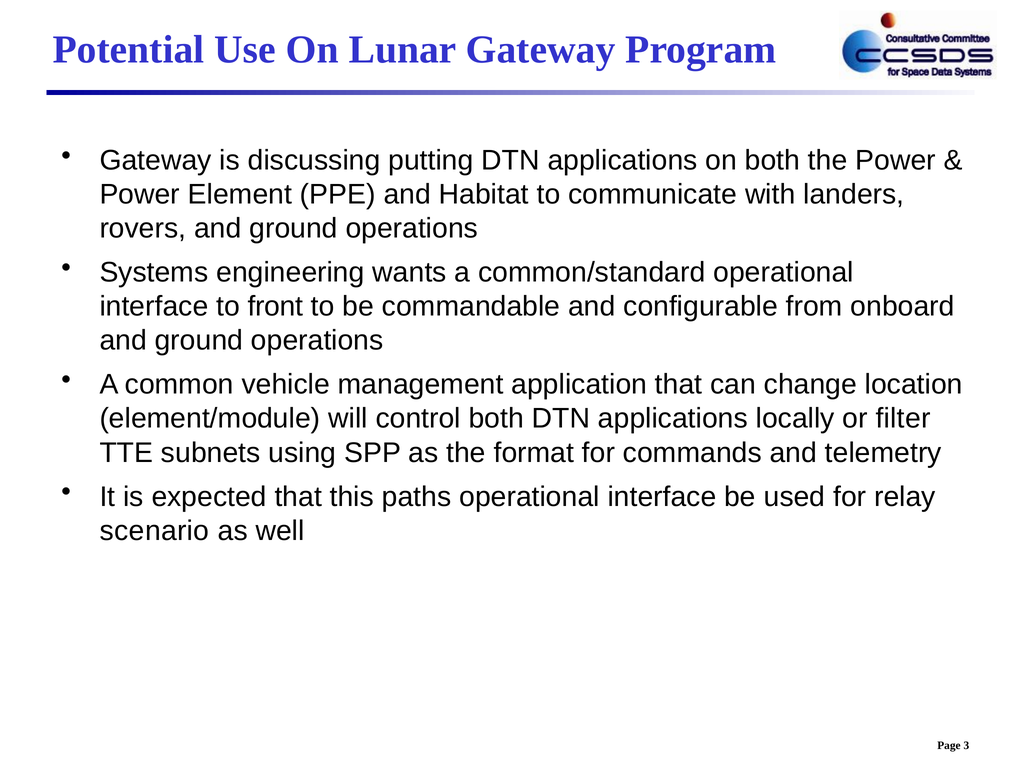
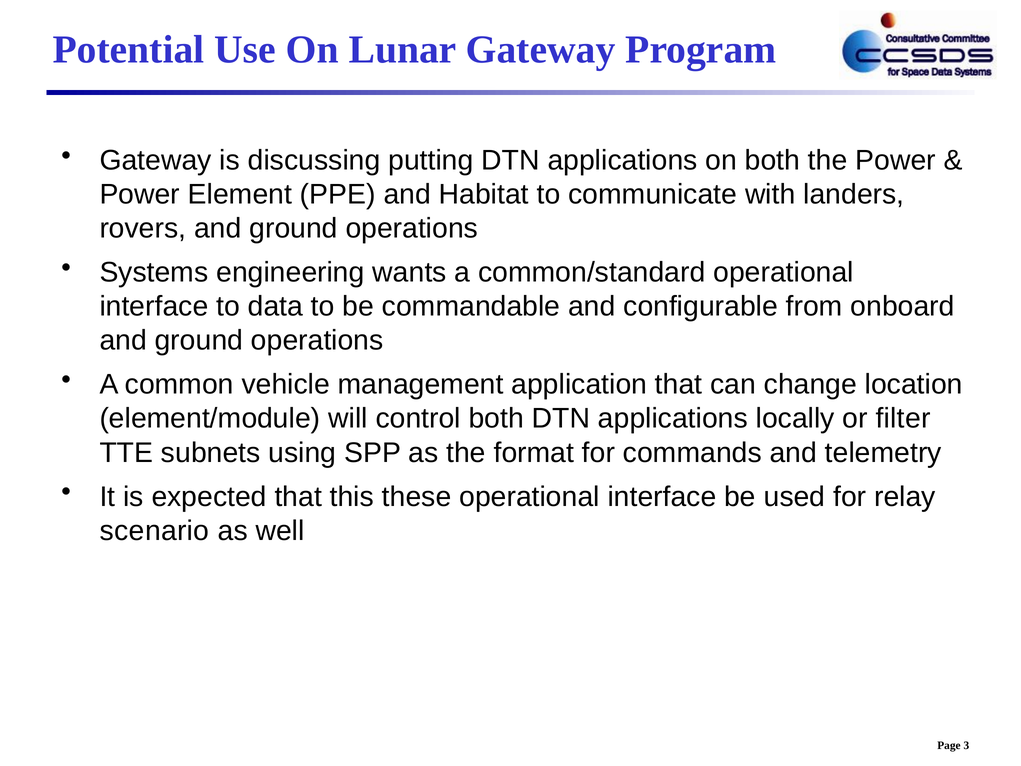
front: front -> data
paths: paths -> these
